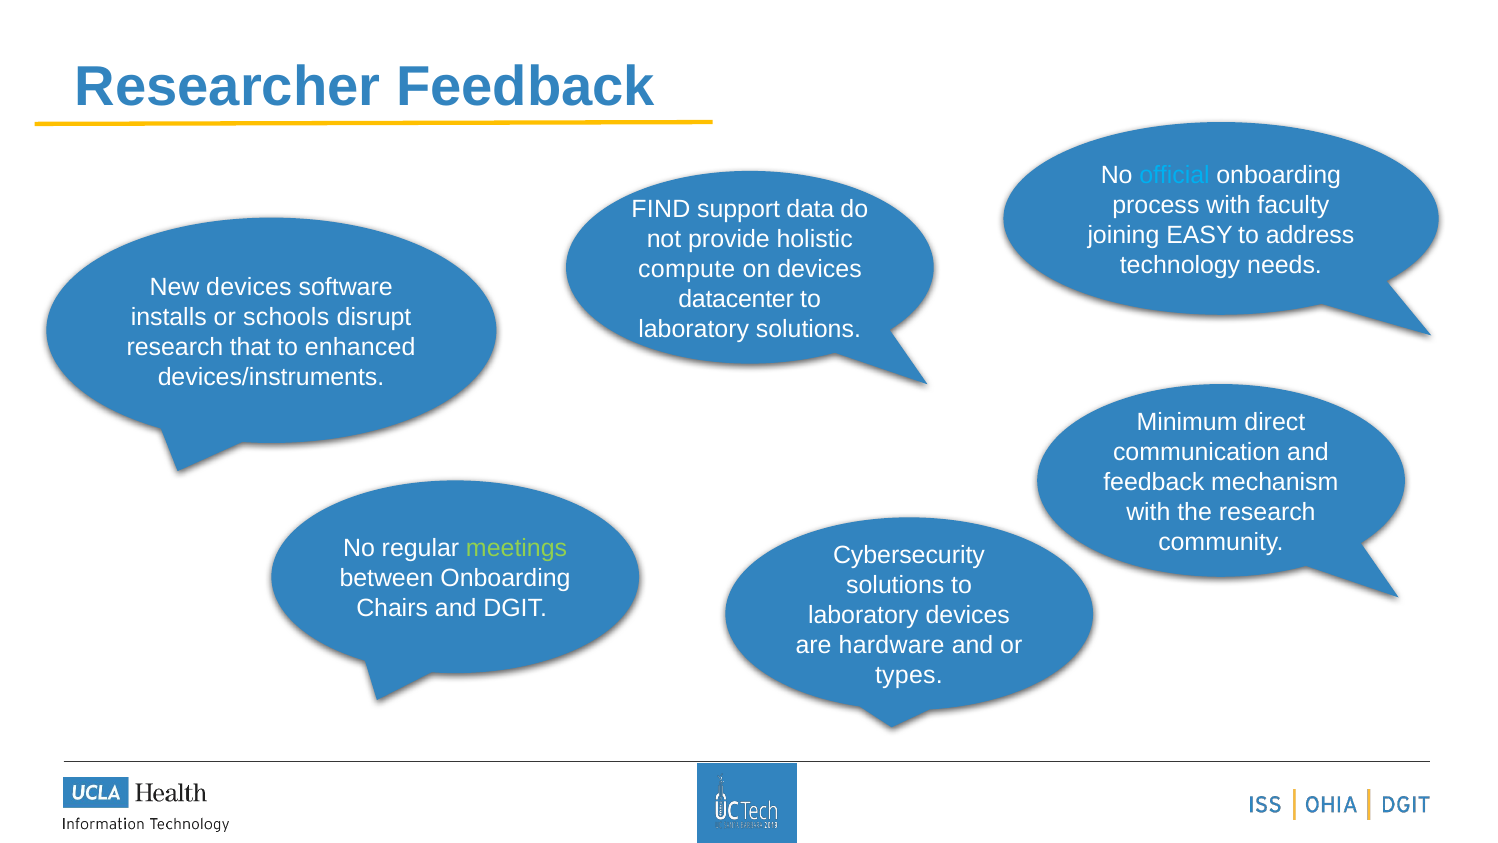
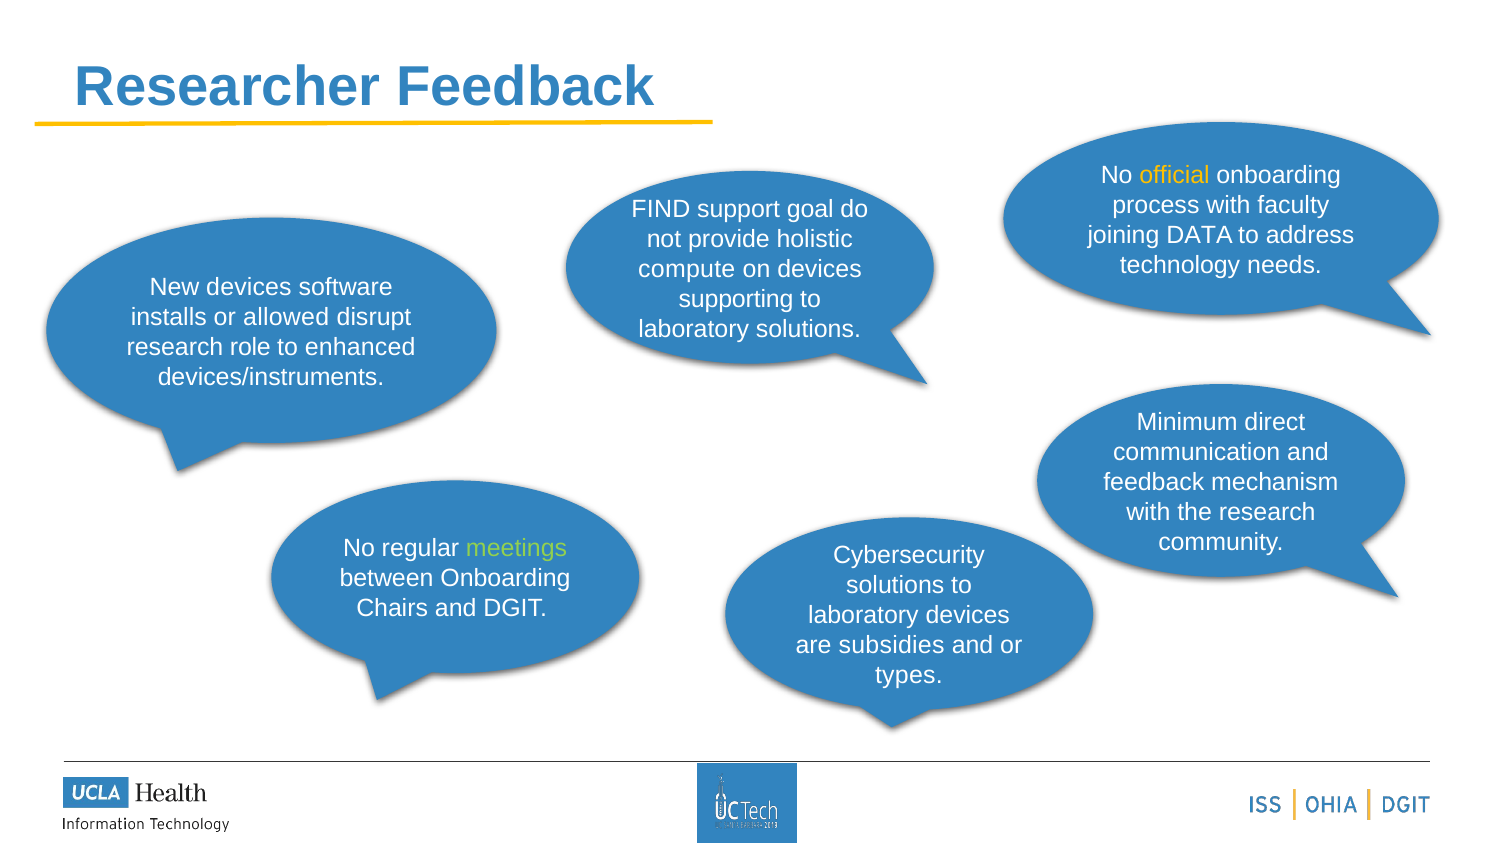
official colour: light blue -> yellow
data: data -> goal
EASY: EASY -> DATA
datacenter: datacenter -> supporting
schools: schools -> allowed
that: that -> role
hardware: hardware -> subsidies
